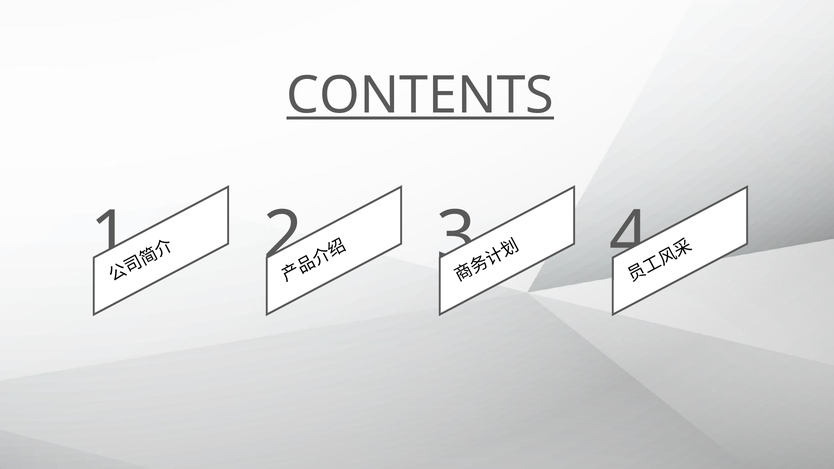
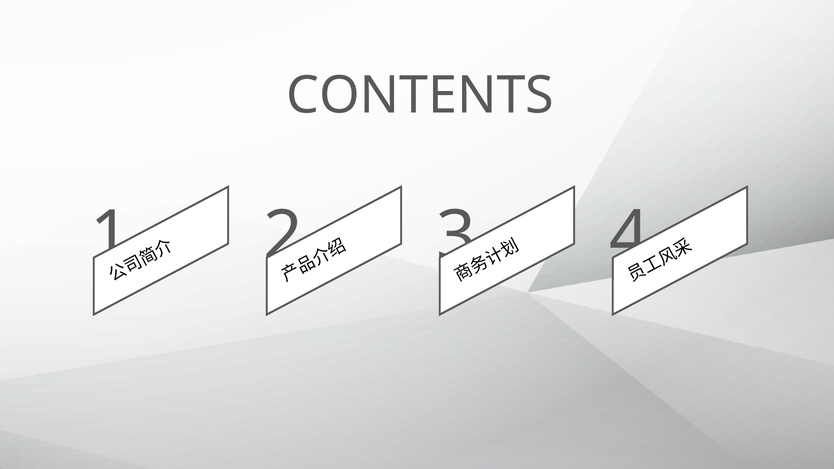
CONTENTS underline: present -> none
